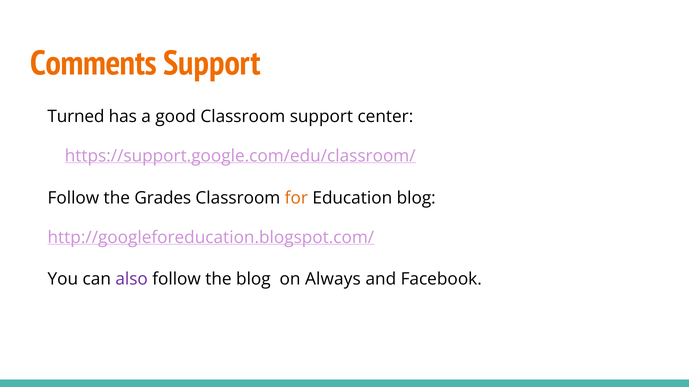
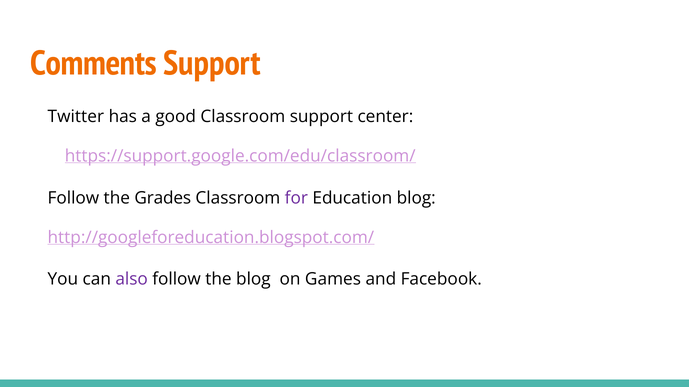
Turned: Turned -> Twitter
for colour: orange -> purple
Always: Always -> Games
